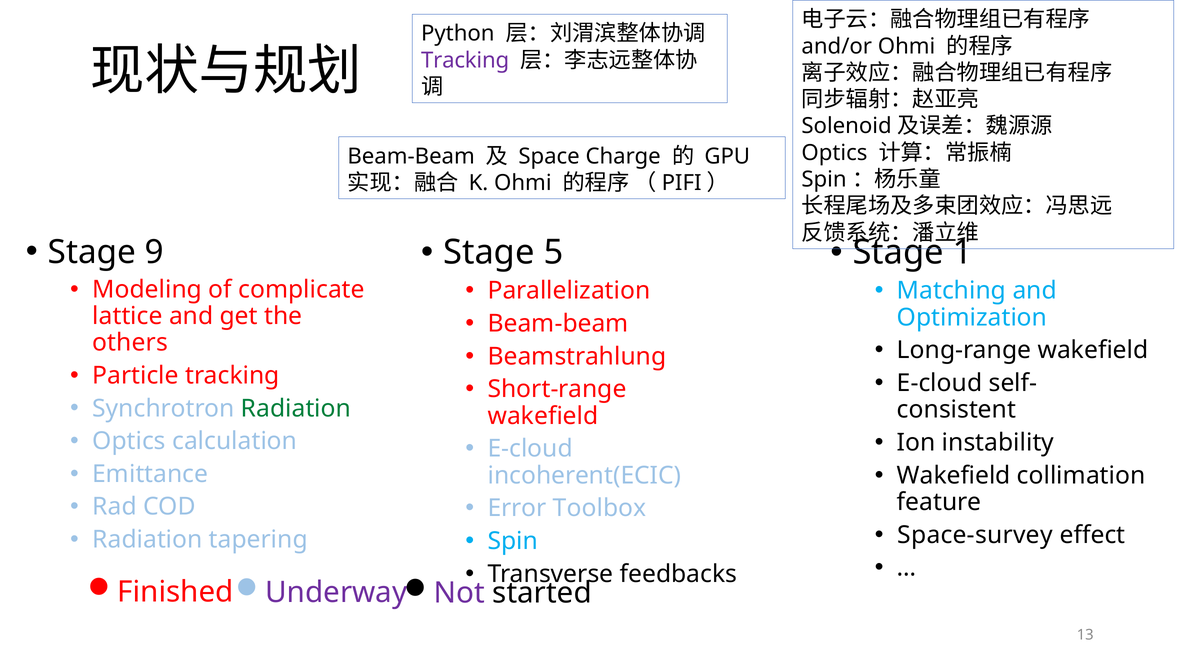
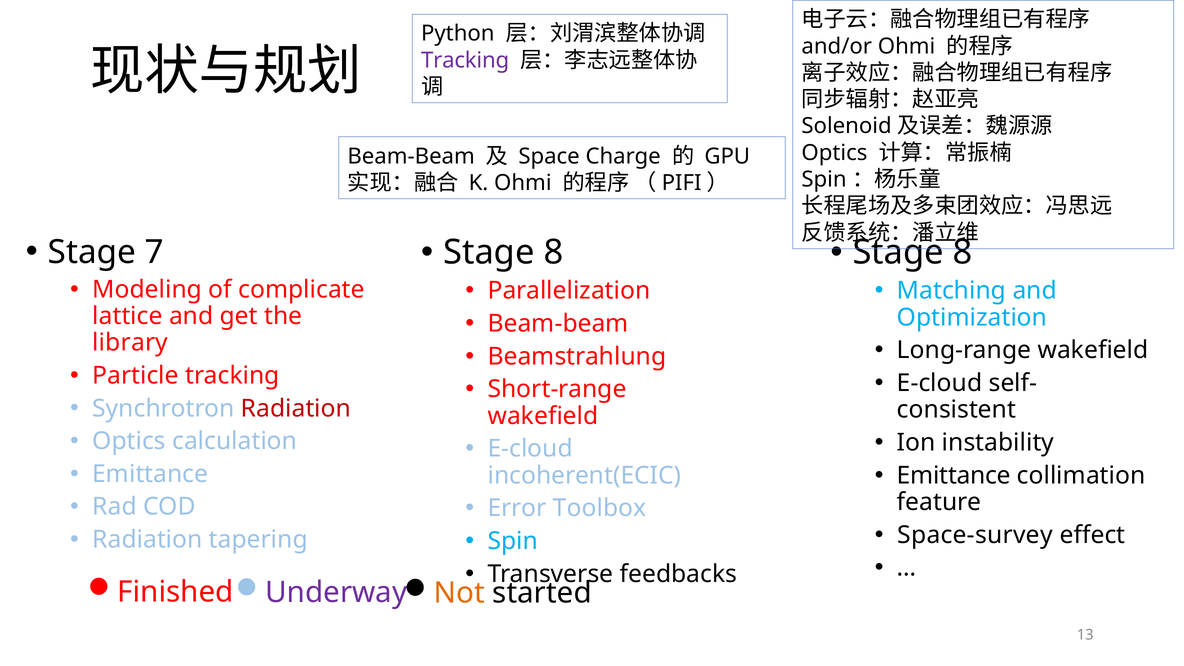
9: 9 -> 7
5 at (553, 253): 5 -> 8
1 at (963, 253): 1 -> 8
others: others -> library
Radiation at (296, 408) colour: green -> red
Wakefield at (954, 475): Wakefield -> Emittance
Not colour: purple -> orange
